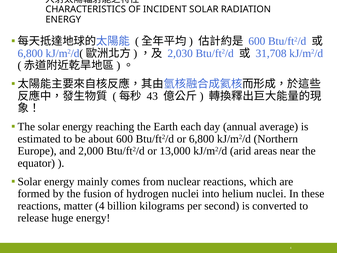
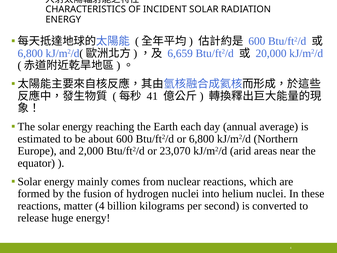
2,030: 2,030 -> 6,659
31,708: 31,708 -> 20,000
43: 43 -> 41
13,000: 13,000 -> 23,070
